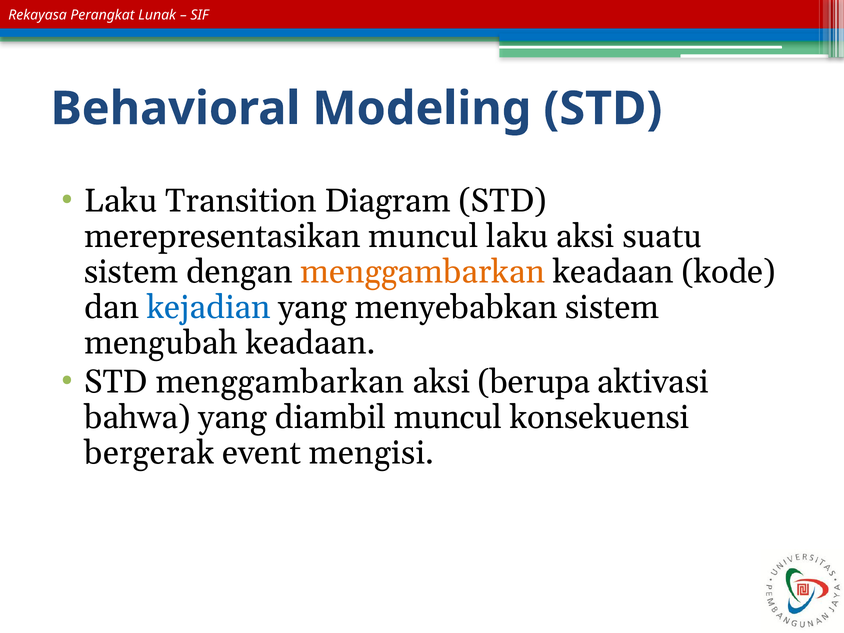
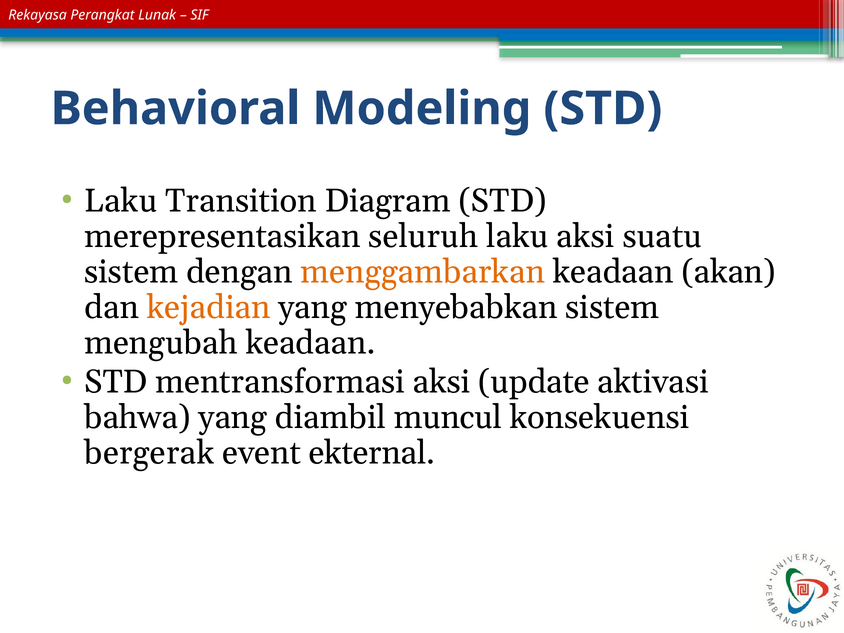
merepresentasikan muncul: muncul -> seluruh
kode: kode -> akan
kejadian colour: blue -> orange
STD menggambarkan: menggambarkan -> mentransformasi
berupa: berupa -> update
mengisi: mengisi -> ekternal
